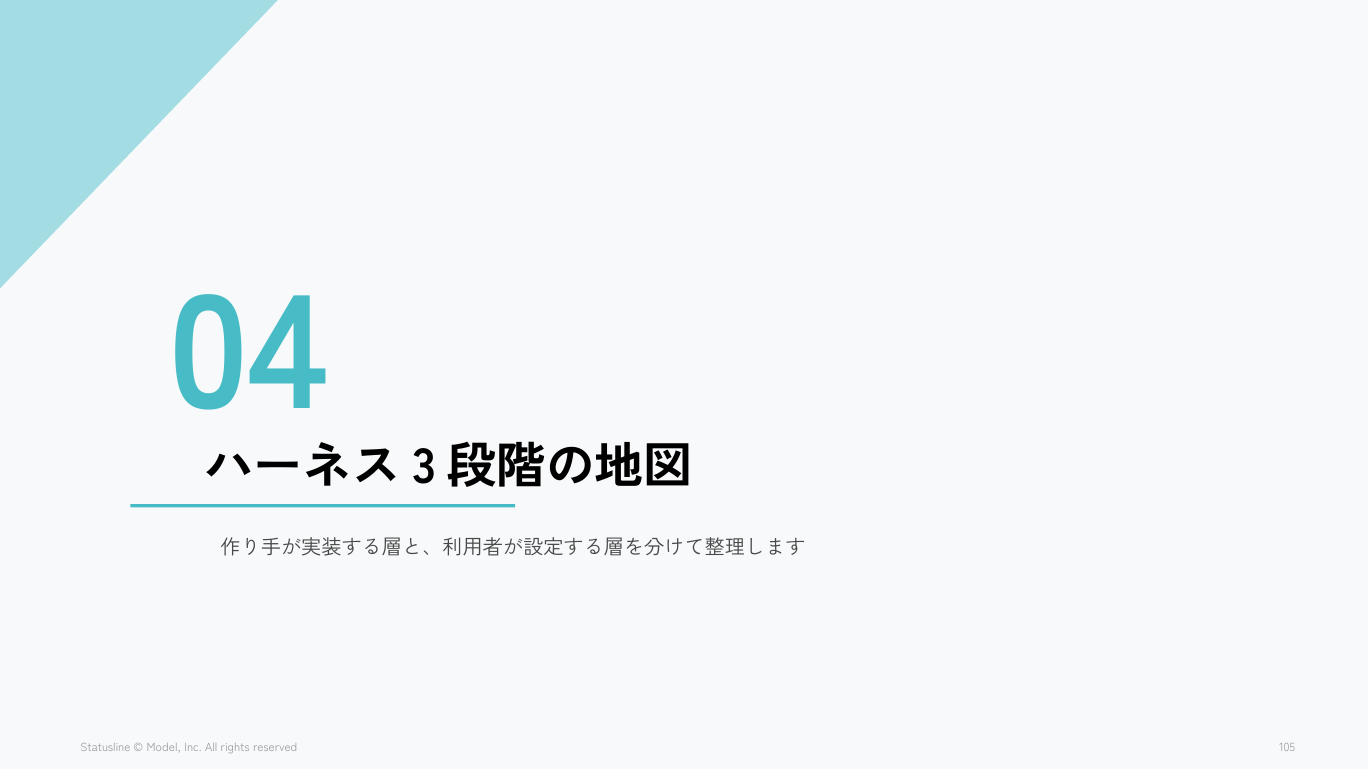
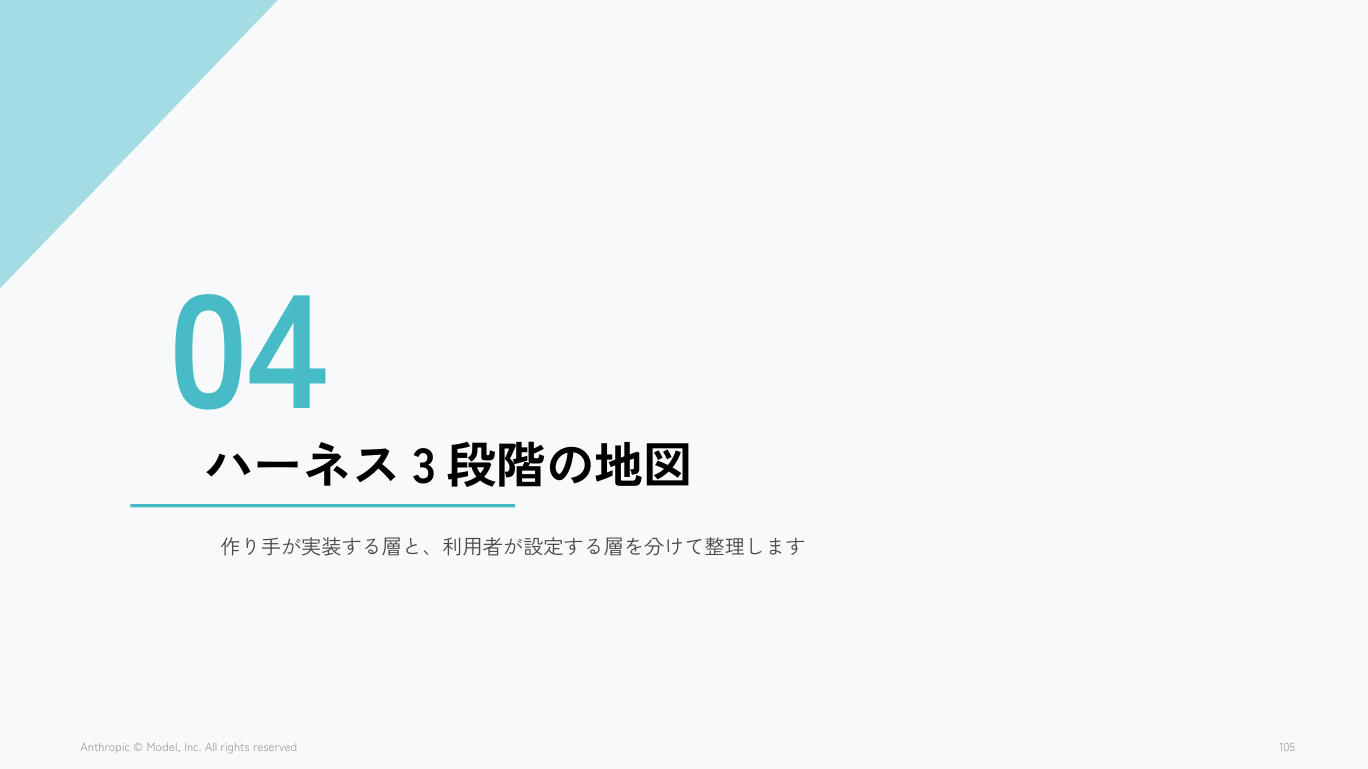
Statusline: Statusline -> Anthropic
